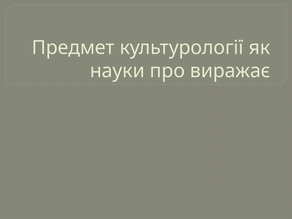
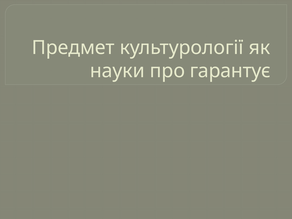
виражає: виражає -> гарантує
